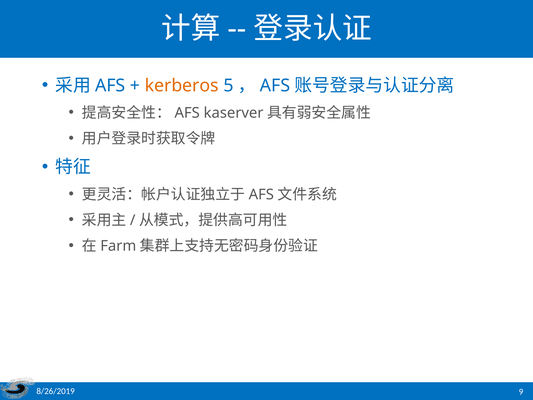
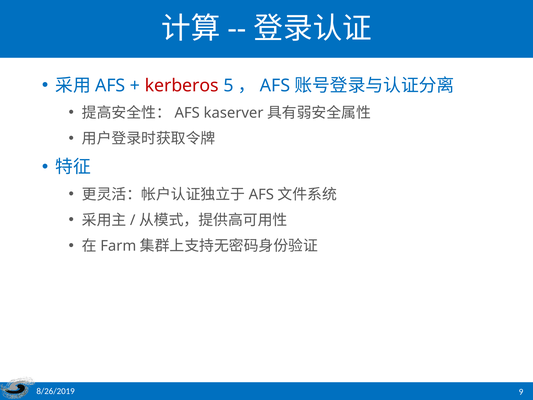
kerberos colour: orange -> red
